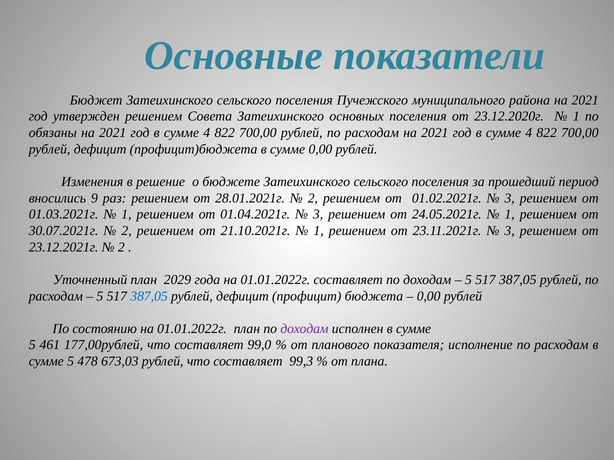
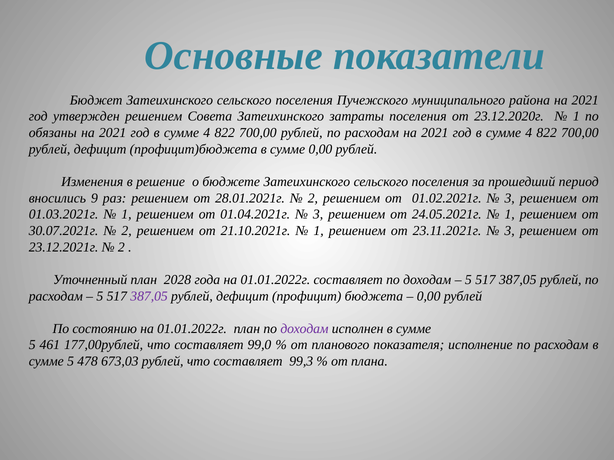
основных: основных -> затраты
2029: 2029 -> 2028
387,05 at (149, 296) colour: blue -> purple
